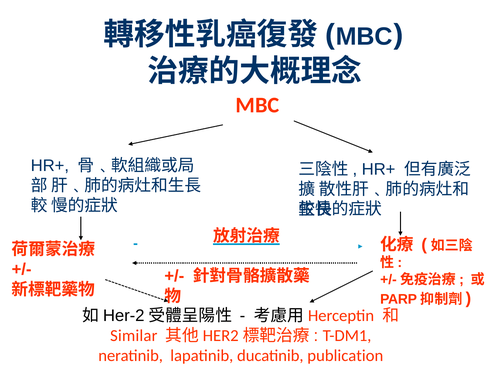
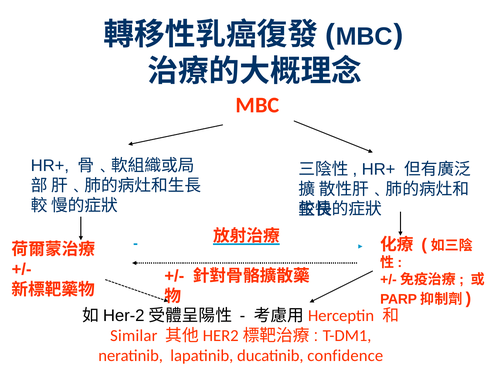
publication: publication -> confidence
